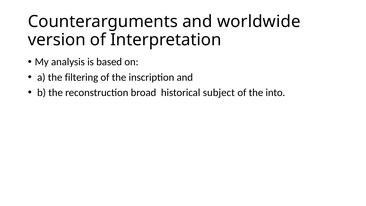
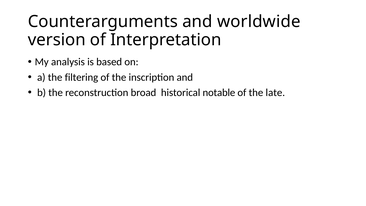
subject: subject -> notable
into: into -> late
